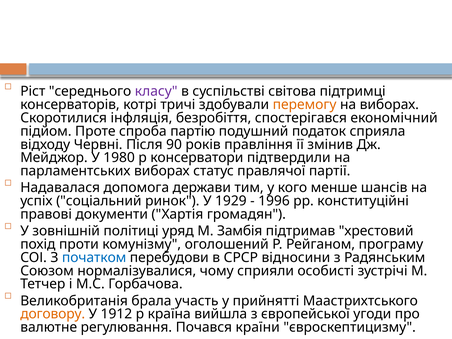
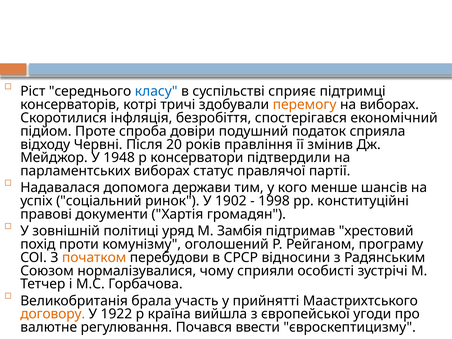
класу colour: purple -> blue
світова: світова -> сприяє
партію: партію -> довіри
90: 90 -> 20
1980: 1980 -> 1948
1929: 1929 -> 1902
1996: 1996 -> 1998
початком colour: blue -> orange
1912: 1912 -> 1922
країни: країни -> ввести
